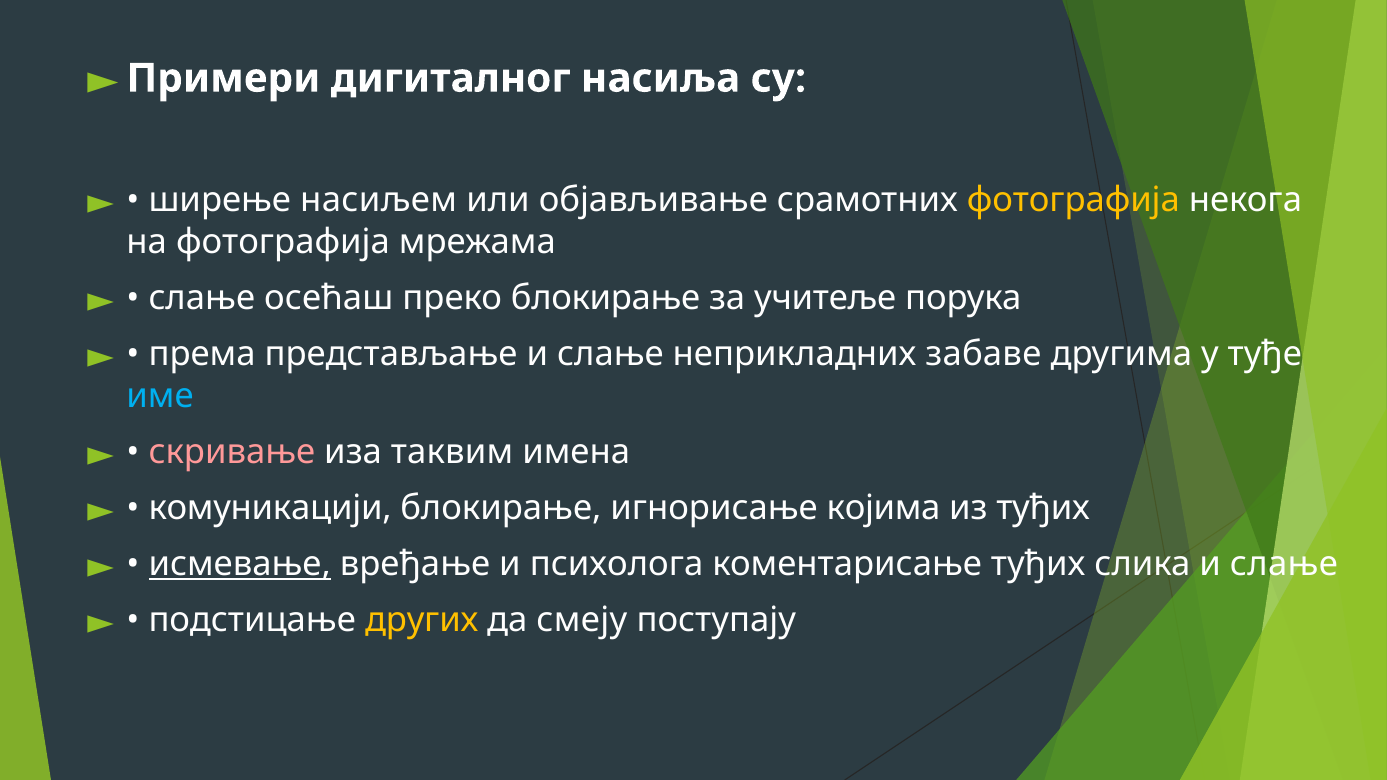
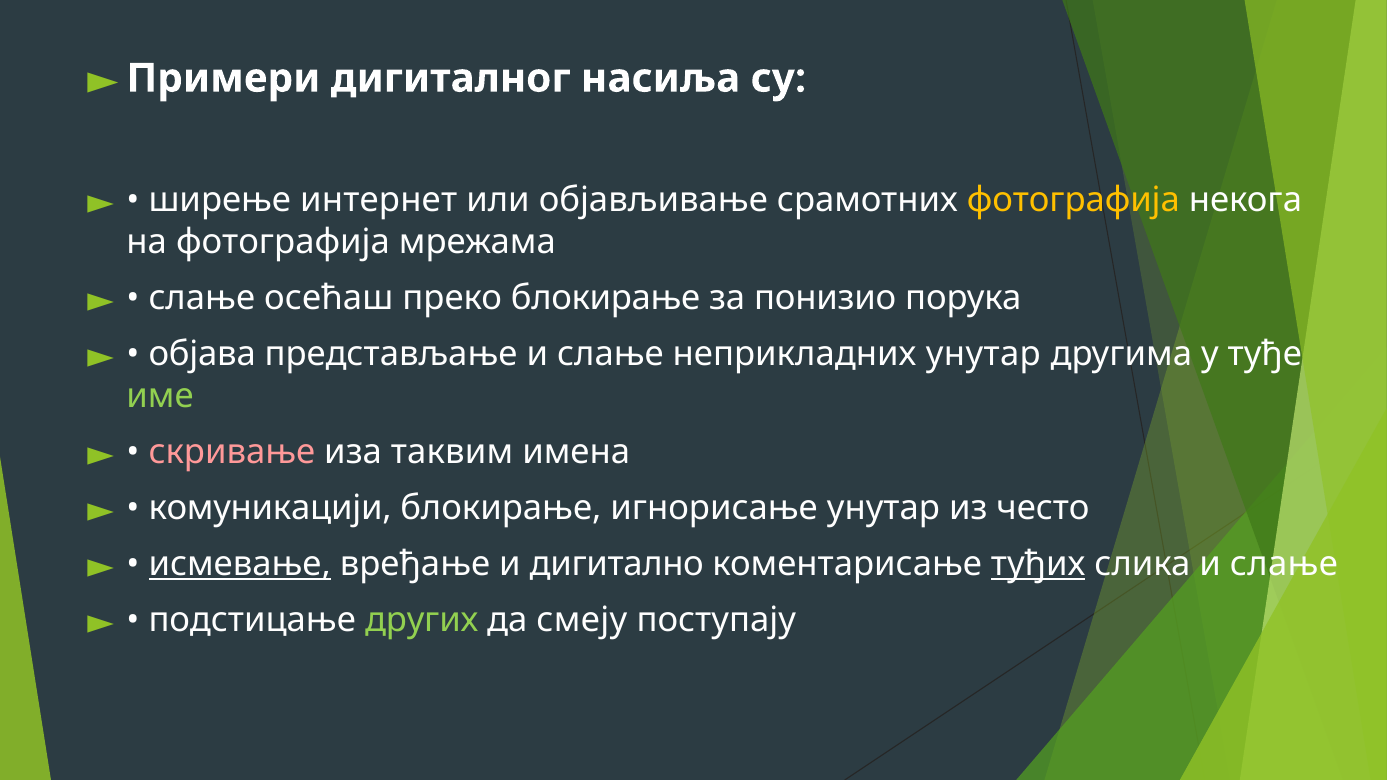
насиљем: насиљем -> интернет
учитеље: учитеље -> понизио
према: према -> објава
неприкладних забаве: забаве -> унутар
име colour: light blue -> light green
игнорисање којима: којима -> унутар
из туђих: туђих -> често
психолога: психолога -> дигитално
туђих at (1038, 564) underline: none -> present
других colour: yellow -> light green
